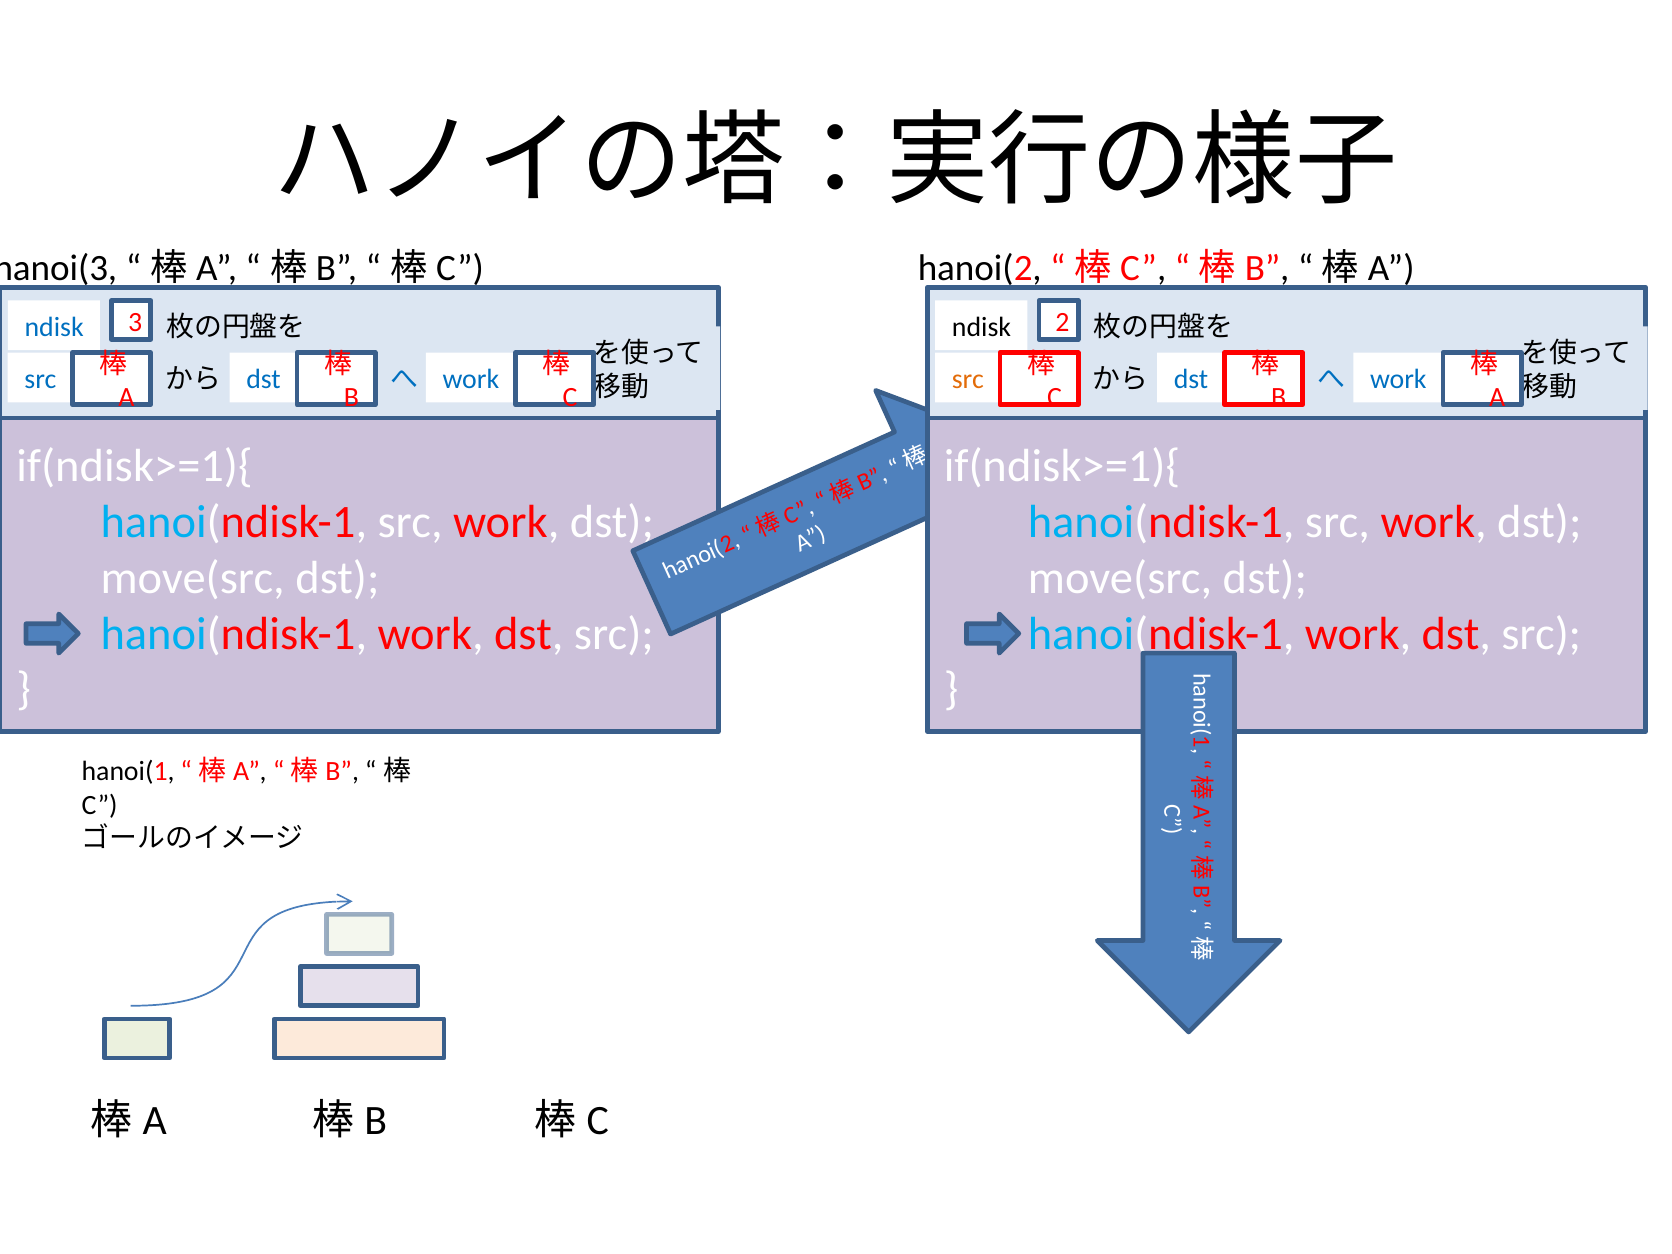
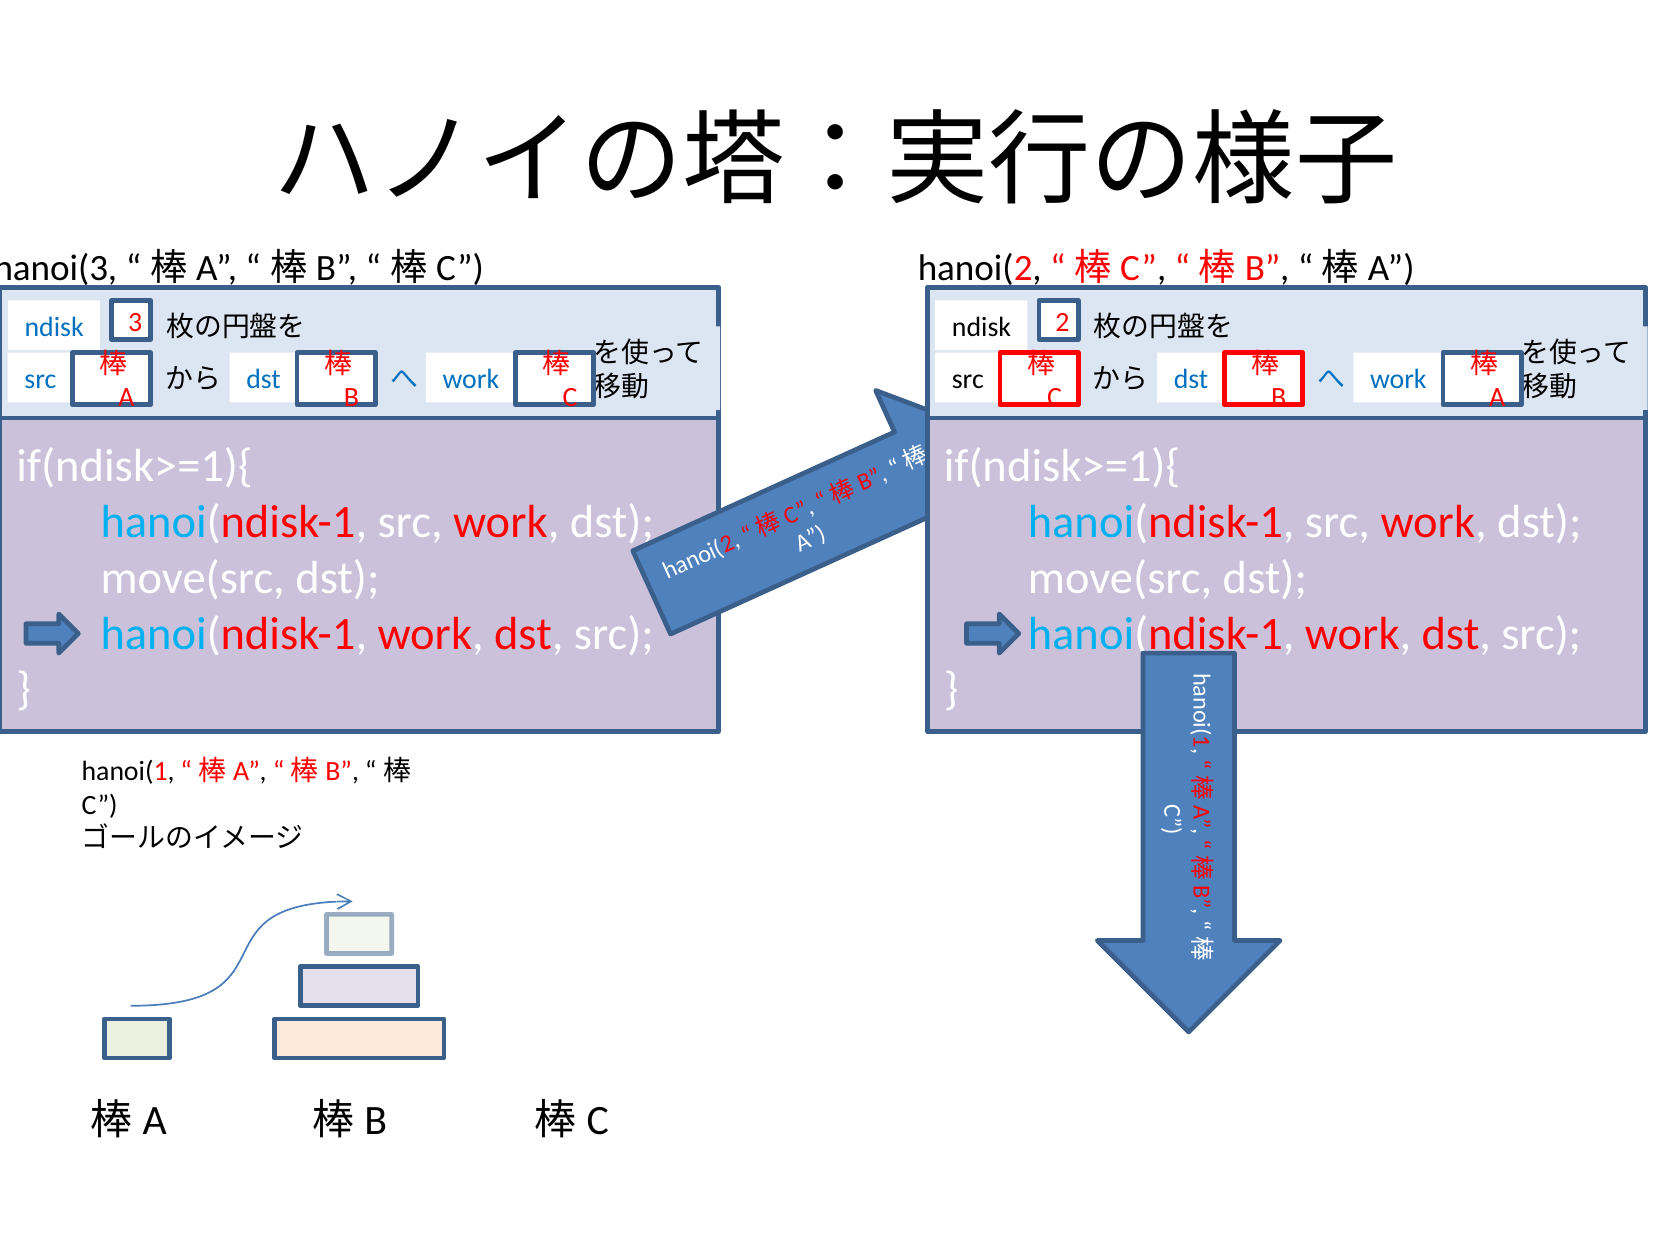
src at (968, 380) colour: orange -> black
